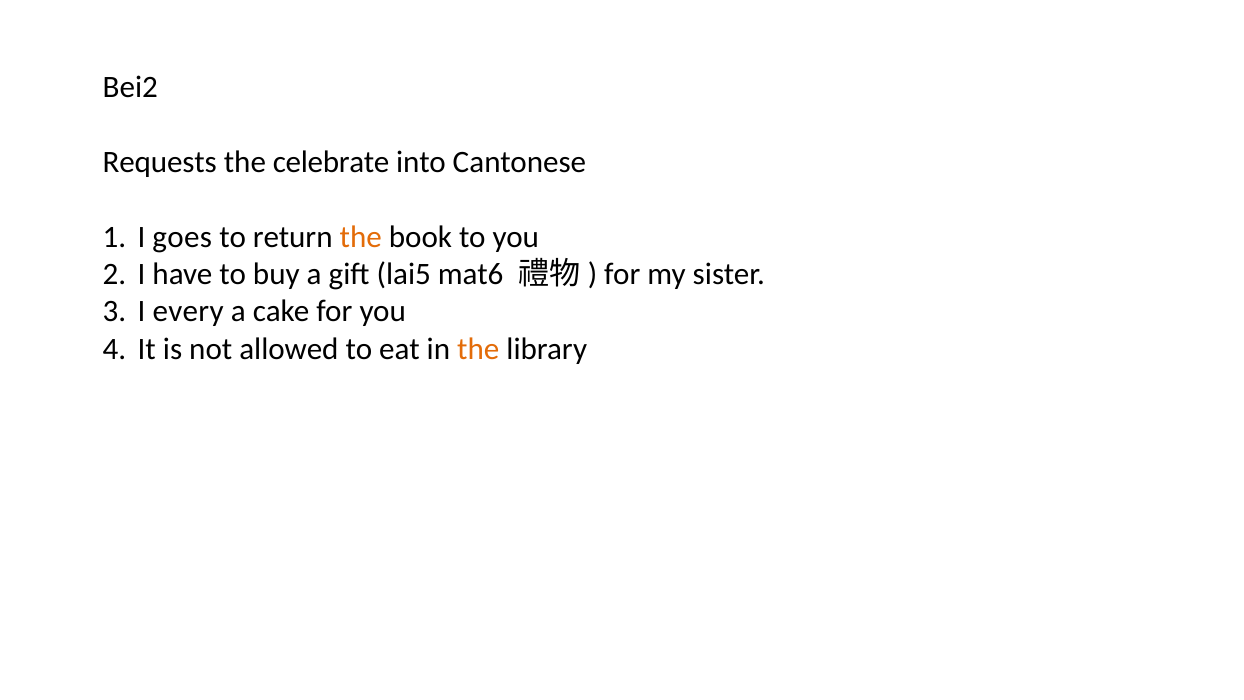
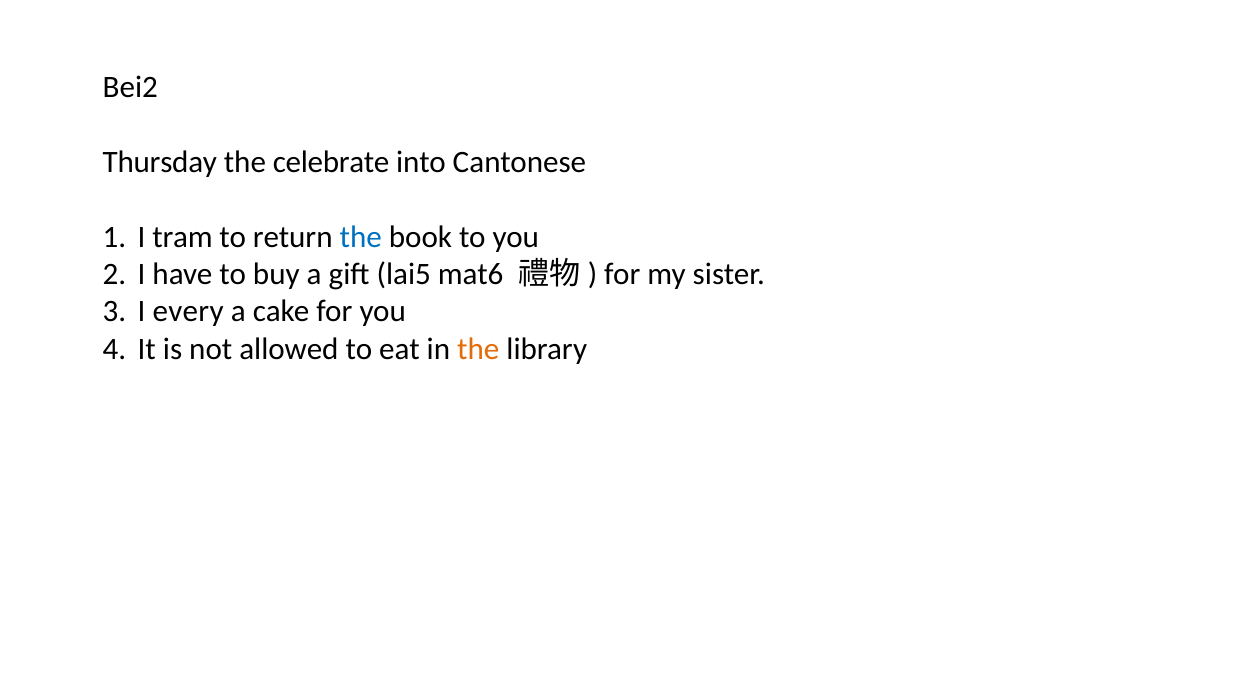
Requests: Requests -> Thursday
goes: goes -> tram
the at (361, 237) colour: orange -> blue
